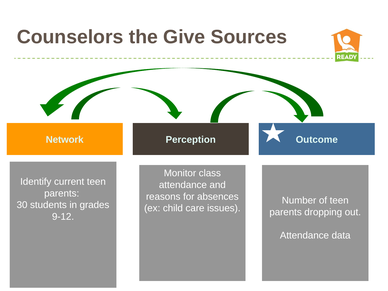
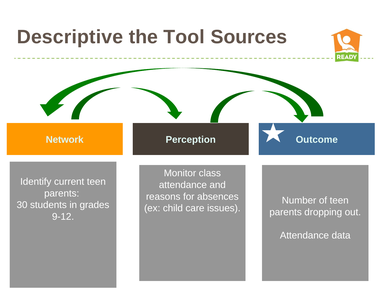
Counselors: Counselors -> Descriptive
the Give: Give -> Tool
